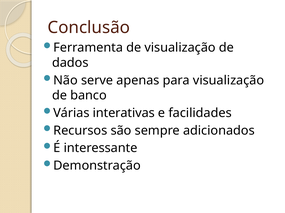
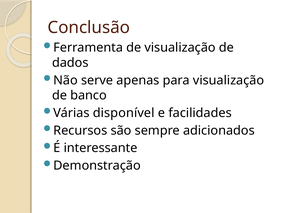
interativas: interativas -> disponível
